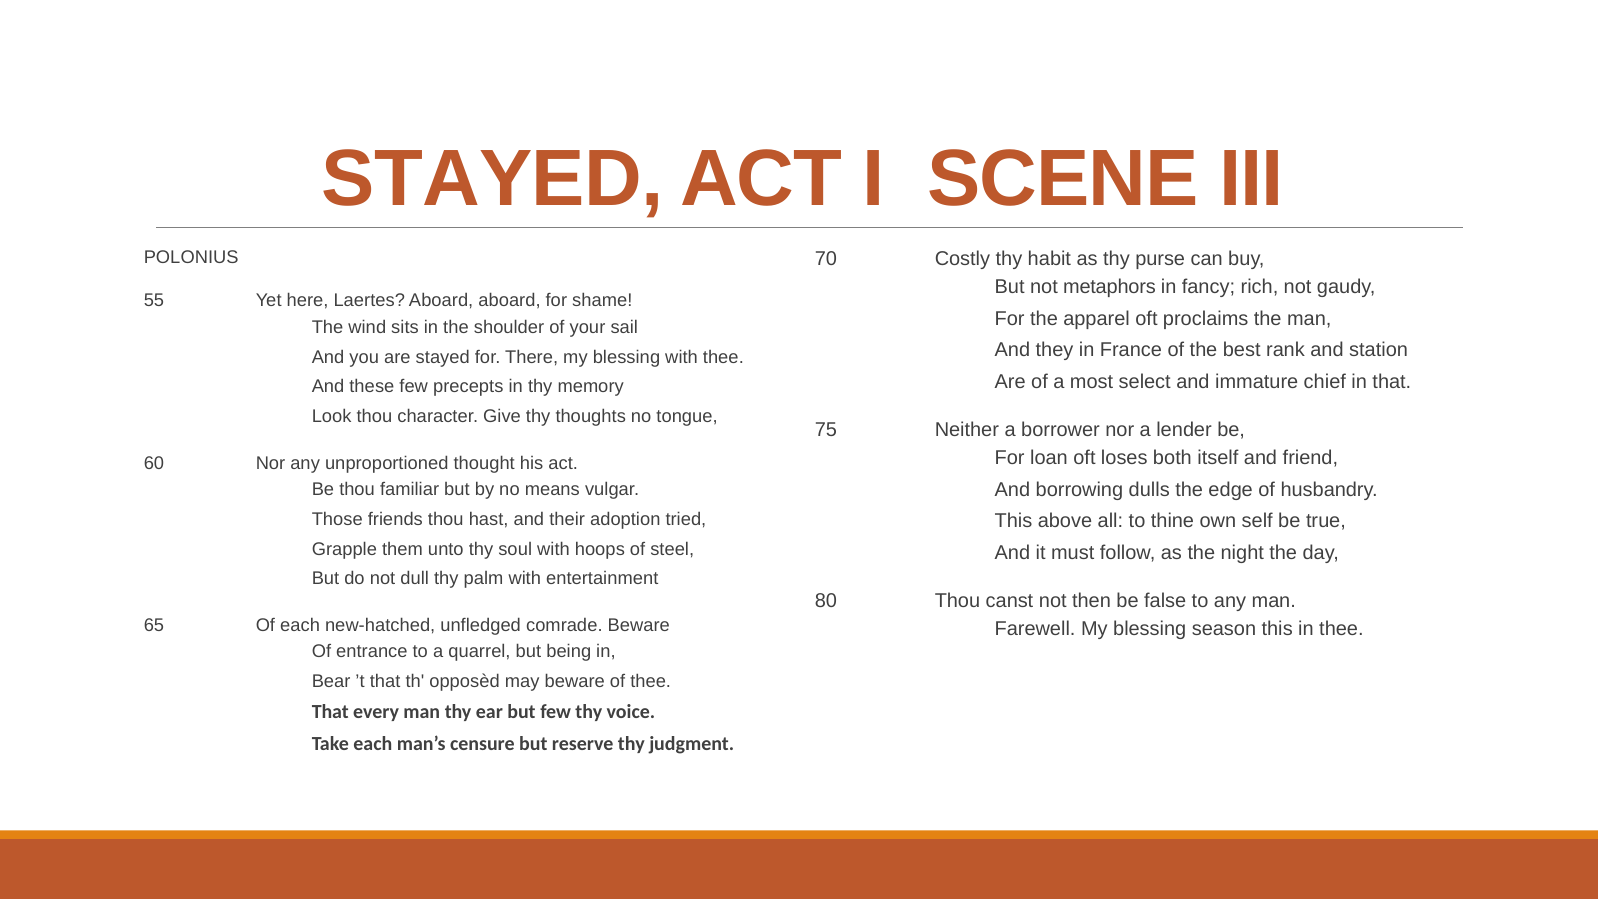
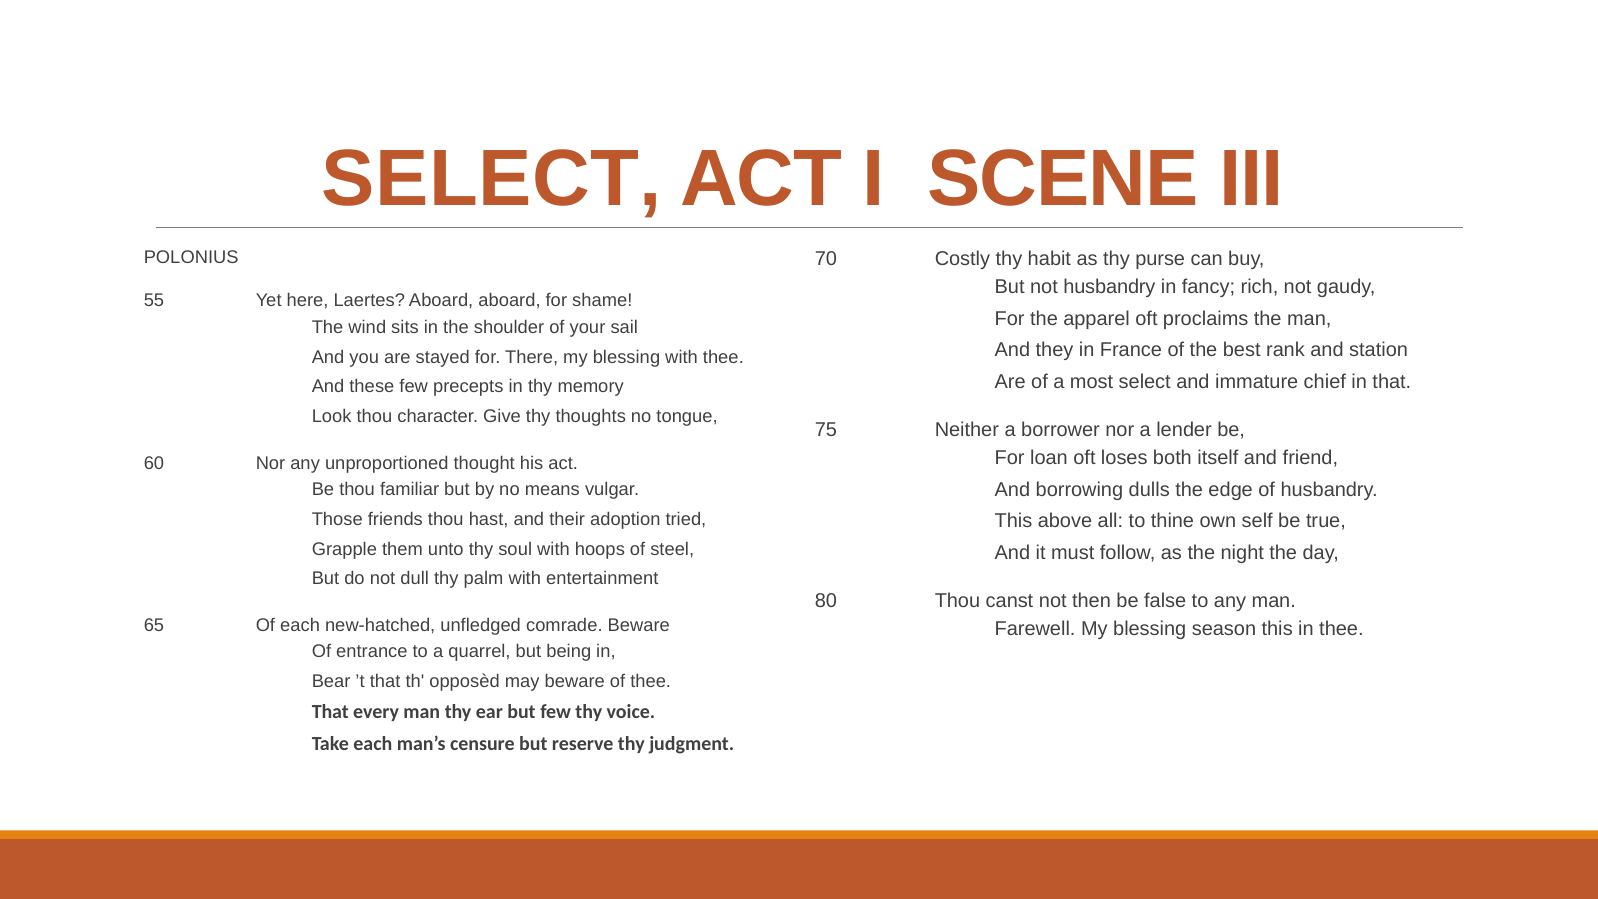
STAYED at (492, 179): STAYED -> SELECT
not metaphors: metaphors -> husbandry
